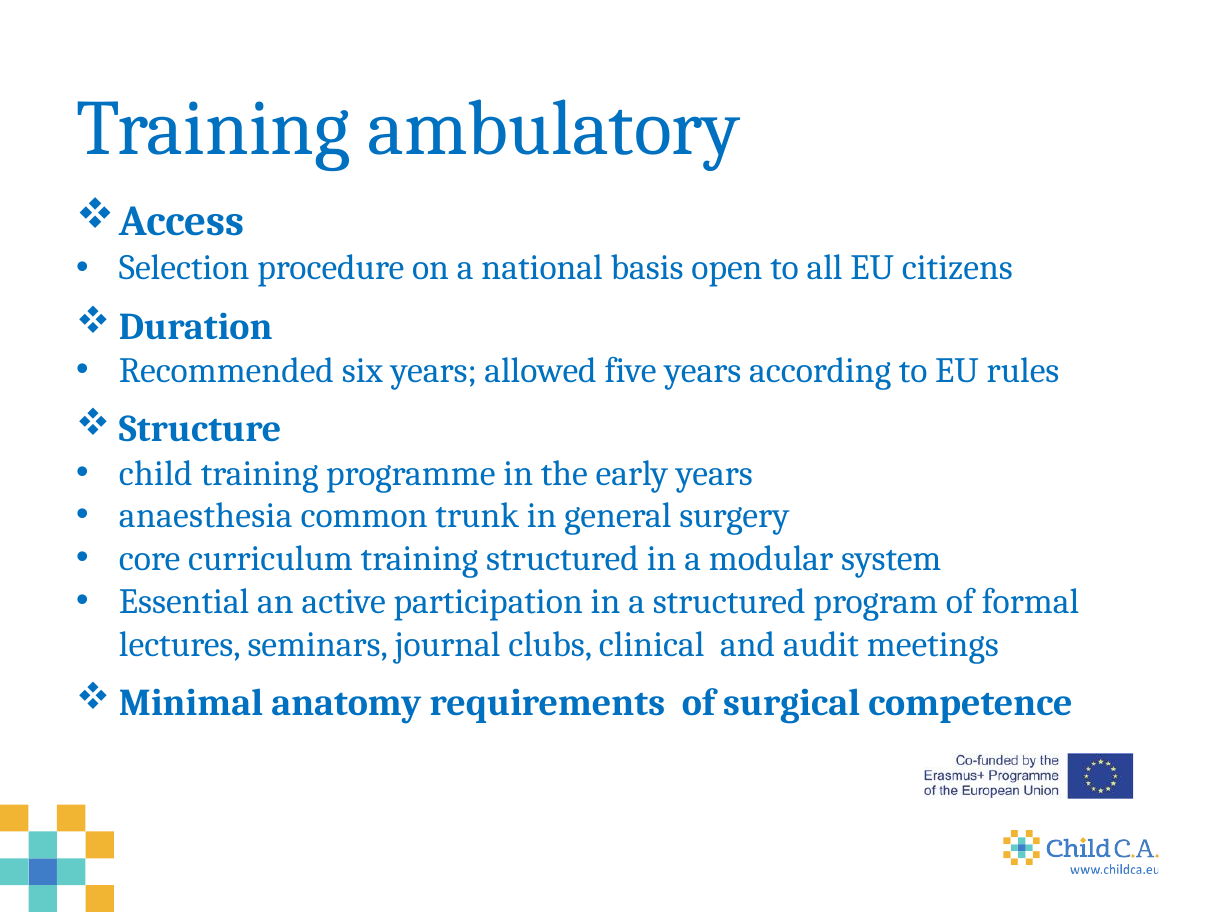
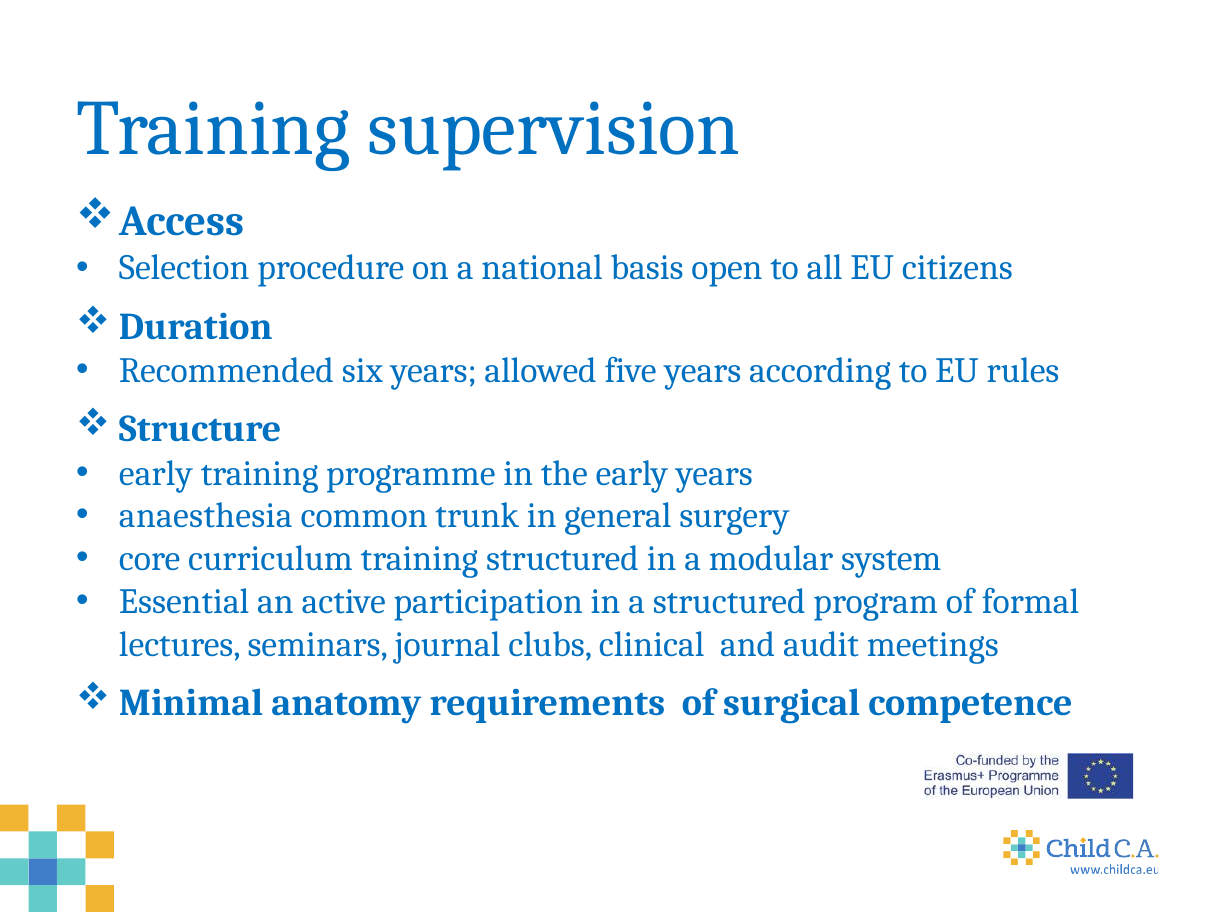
ambulatory: ambulatory -> supervision
child at (156, 473): child -> early
